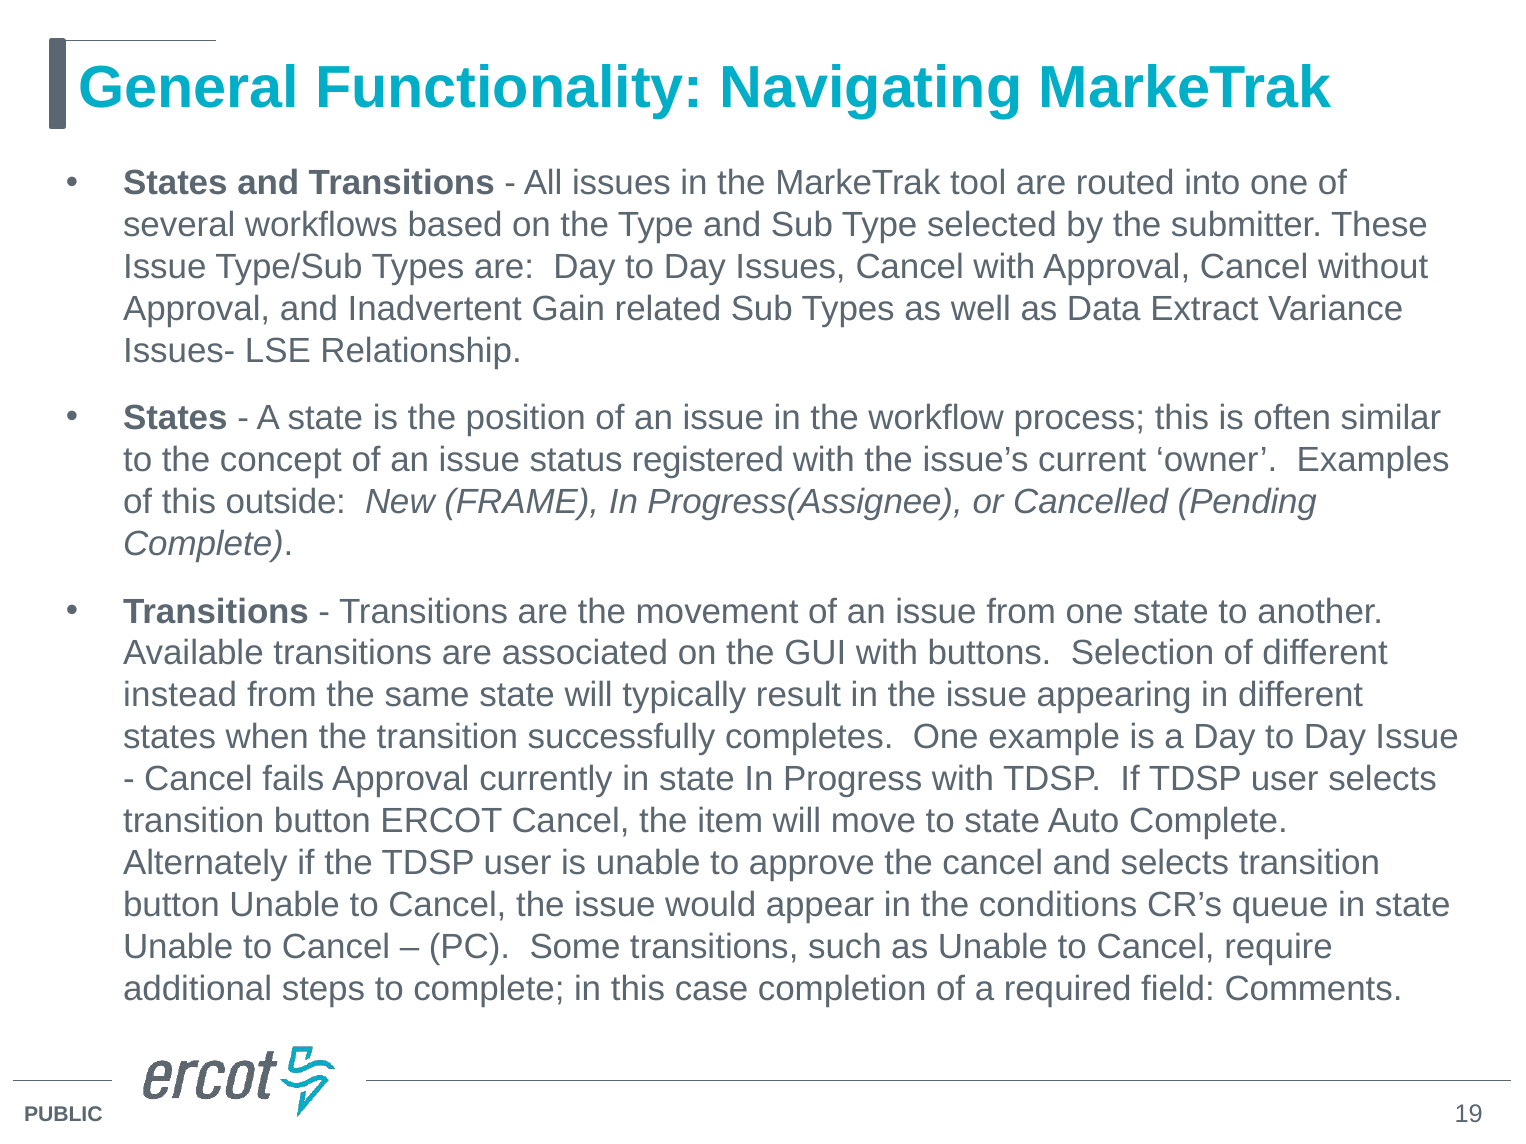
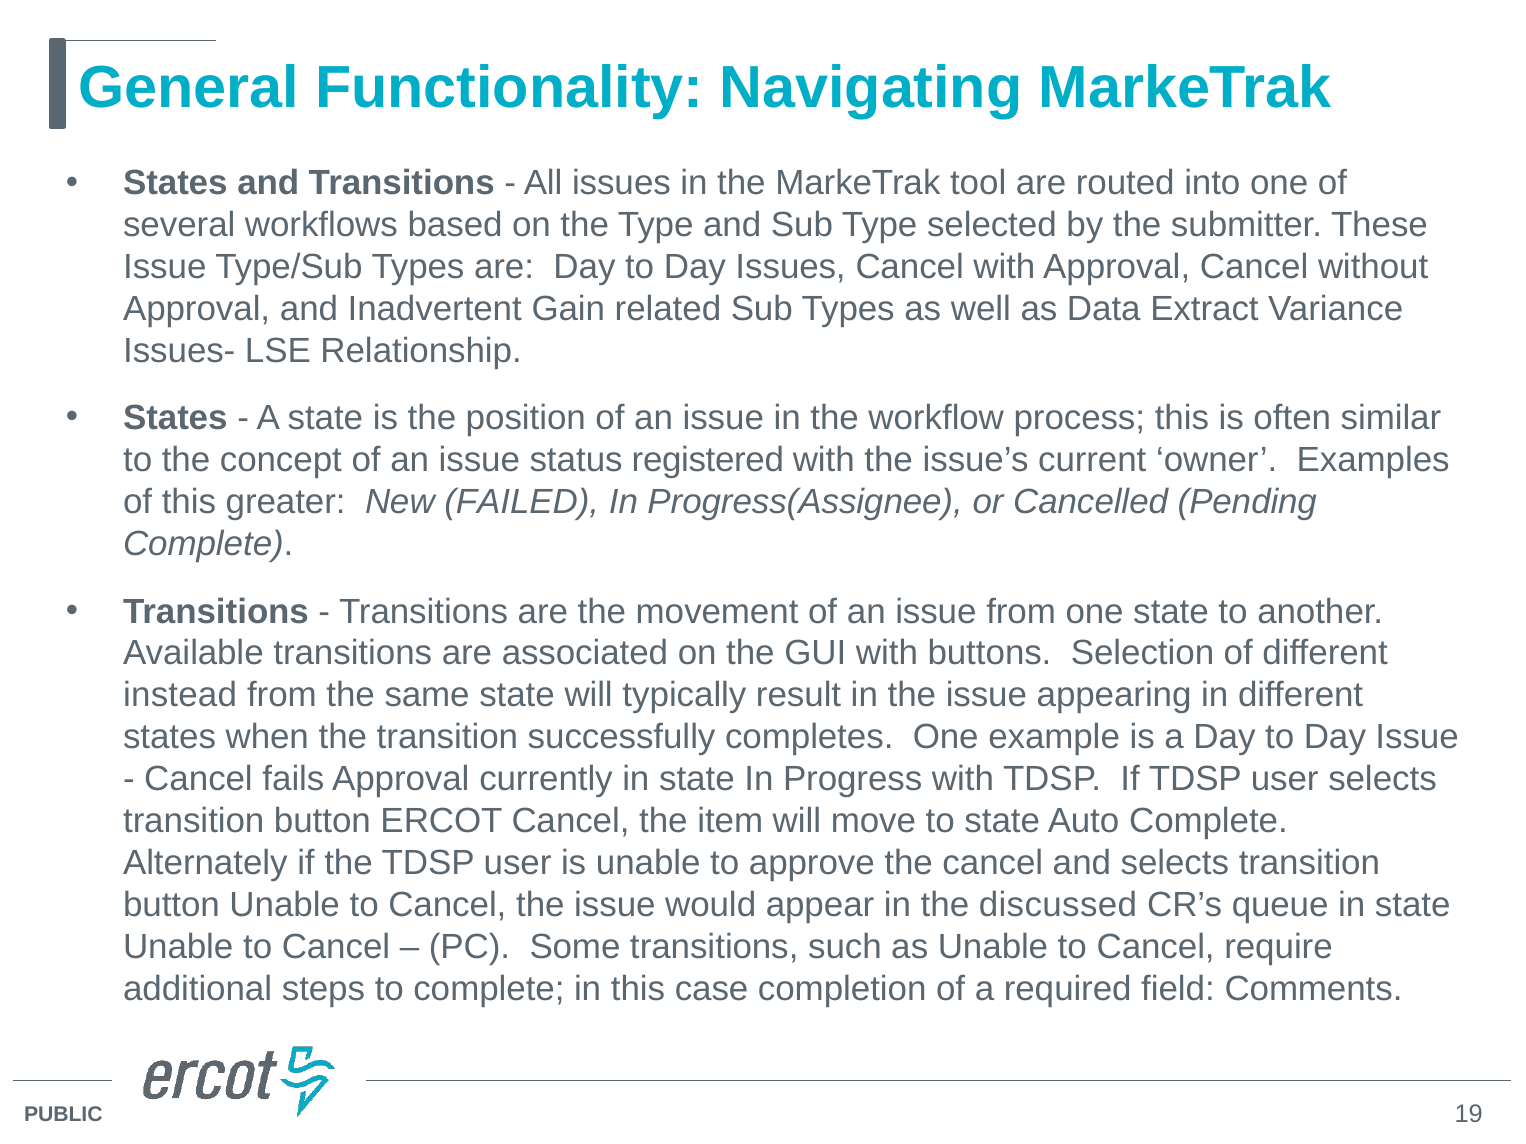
outside: outside -> greater
FRAME: FRAME -> FAILED
conditions: conditions -> discussed
